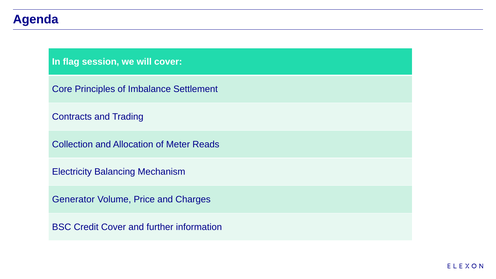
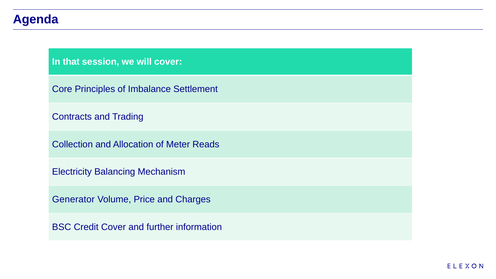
flag: flag -> that
